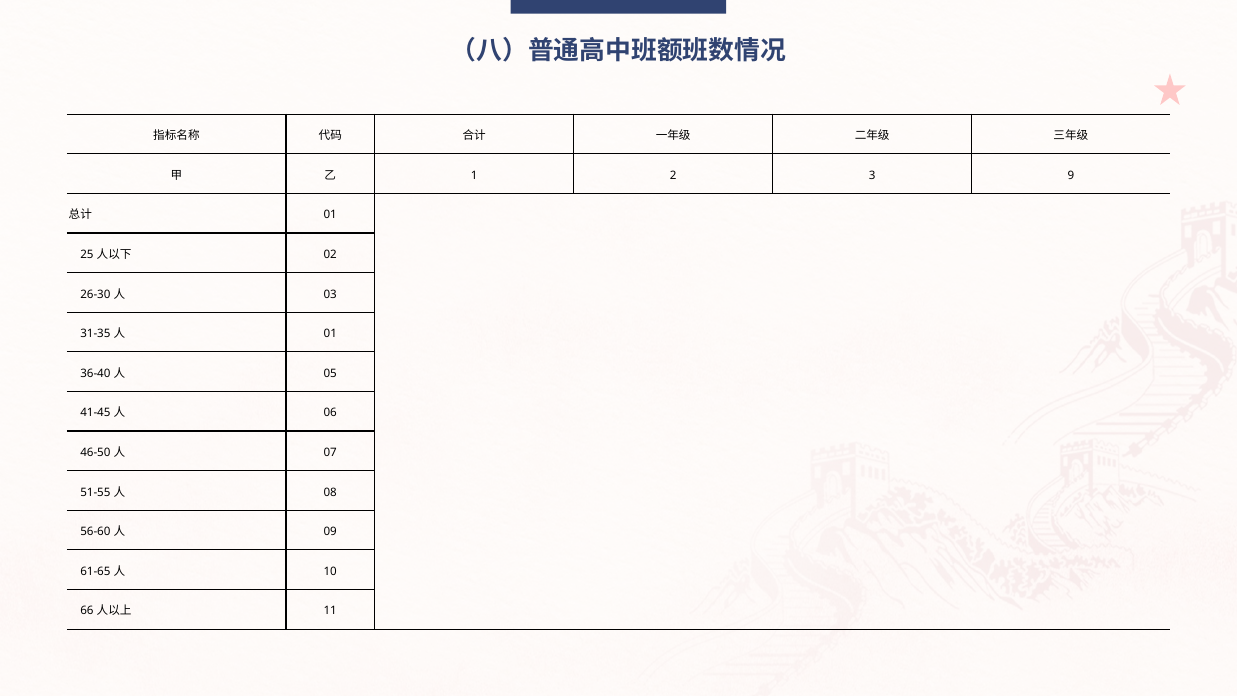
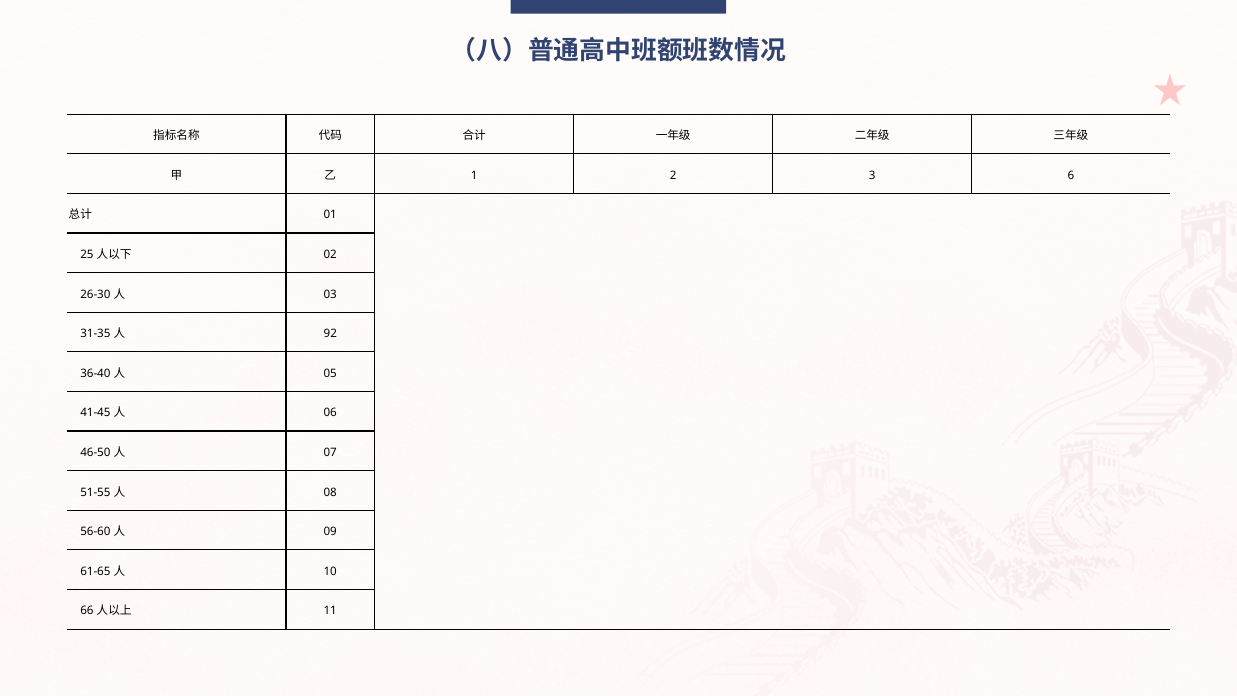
9: 9 -> 6
01 at (330, 334): 01 -> 92
